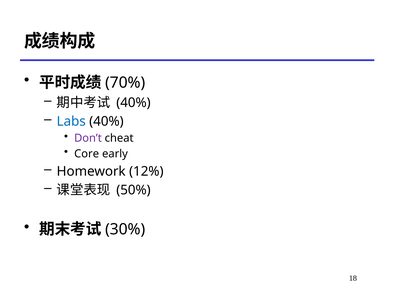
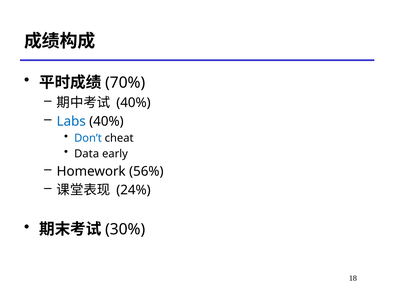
Don’t colour: purple -> blue
Core: Core -> Data
12%: 12% -> 56%
50%: 50% -> 24%
